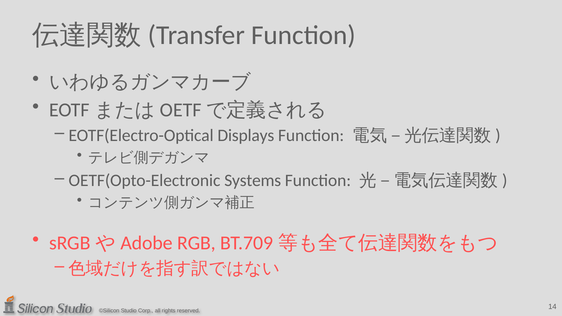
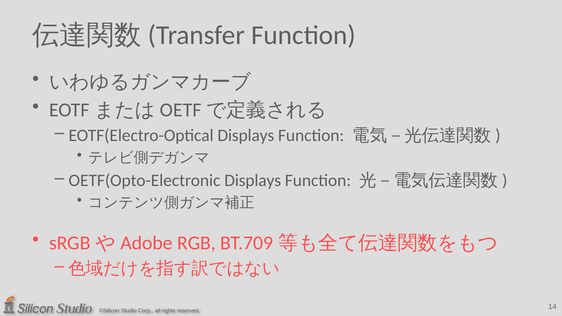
OETF(Opto-Electronic Systems: Systems -> Displays
